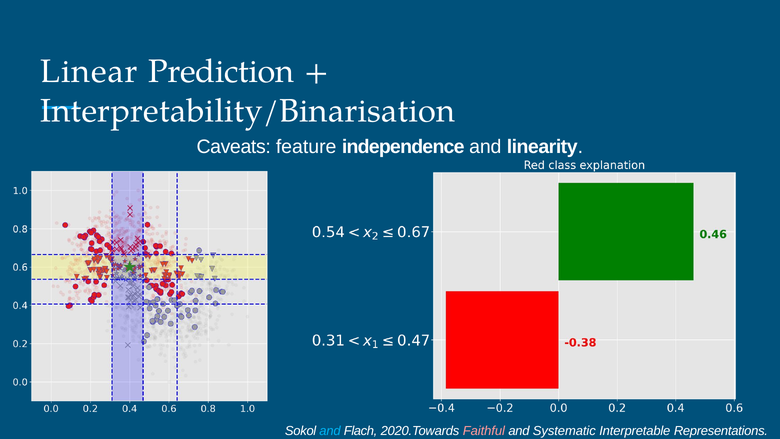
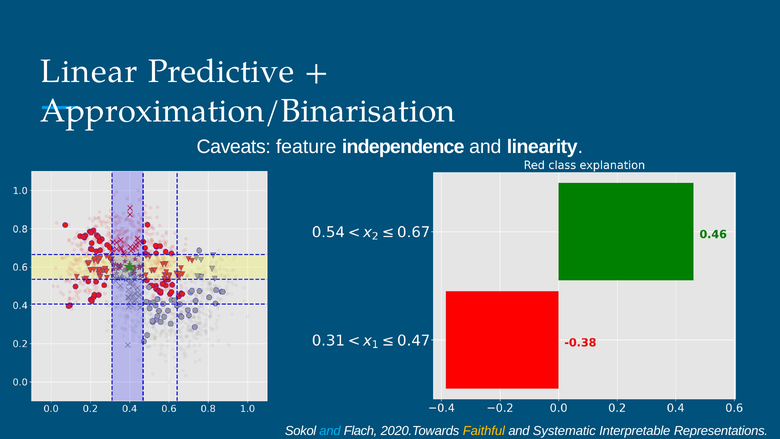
Prediction: Prediction -> Predictive
Interpretability/Binarisation: Interpretability/Binarisation -> Approximation/Binarisation
Faithful colour: pink -> yellow
